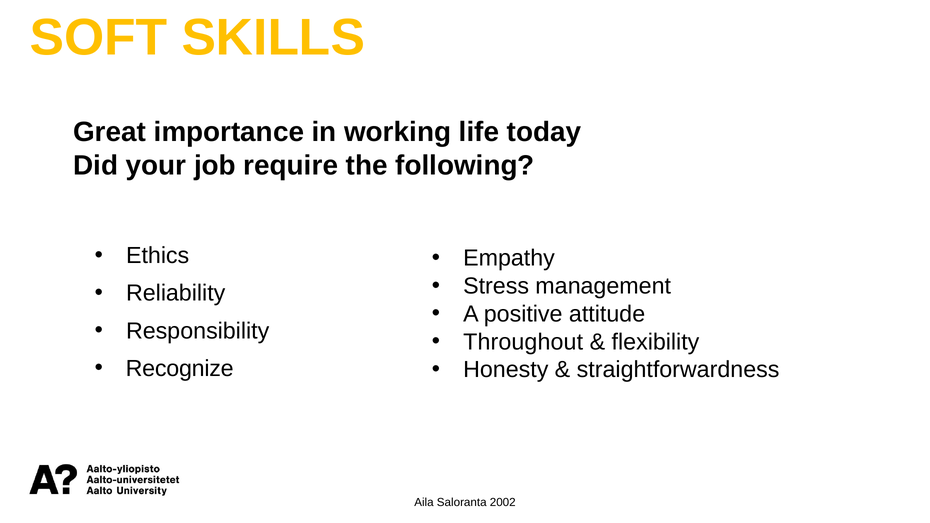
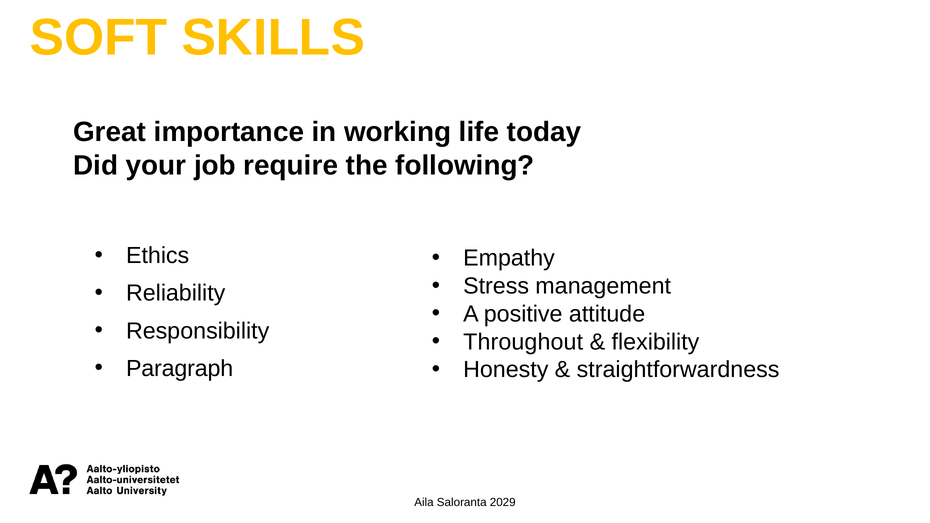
Recognize: Recognize -> Paragraph
2002: 2002 -> 2029
